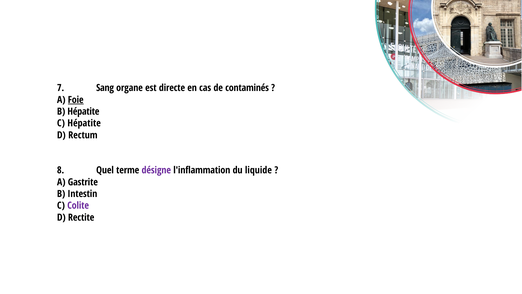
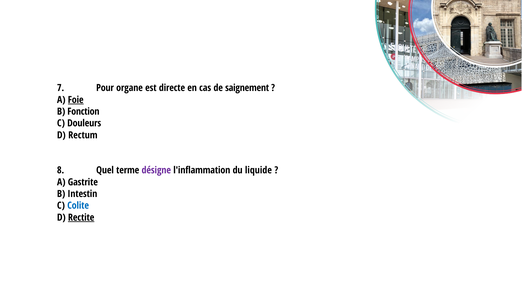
Sang: Sang -> Pour
contaminés: contaminés -> saignement
B Hépatite: Hépatite -> Fonction
C Hépatite: Hépatite -> Douleurs
Colite colour: purple -> blue
Rectite underline: none -> present
